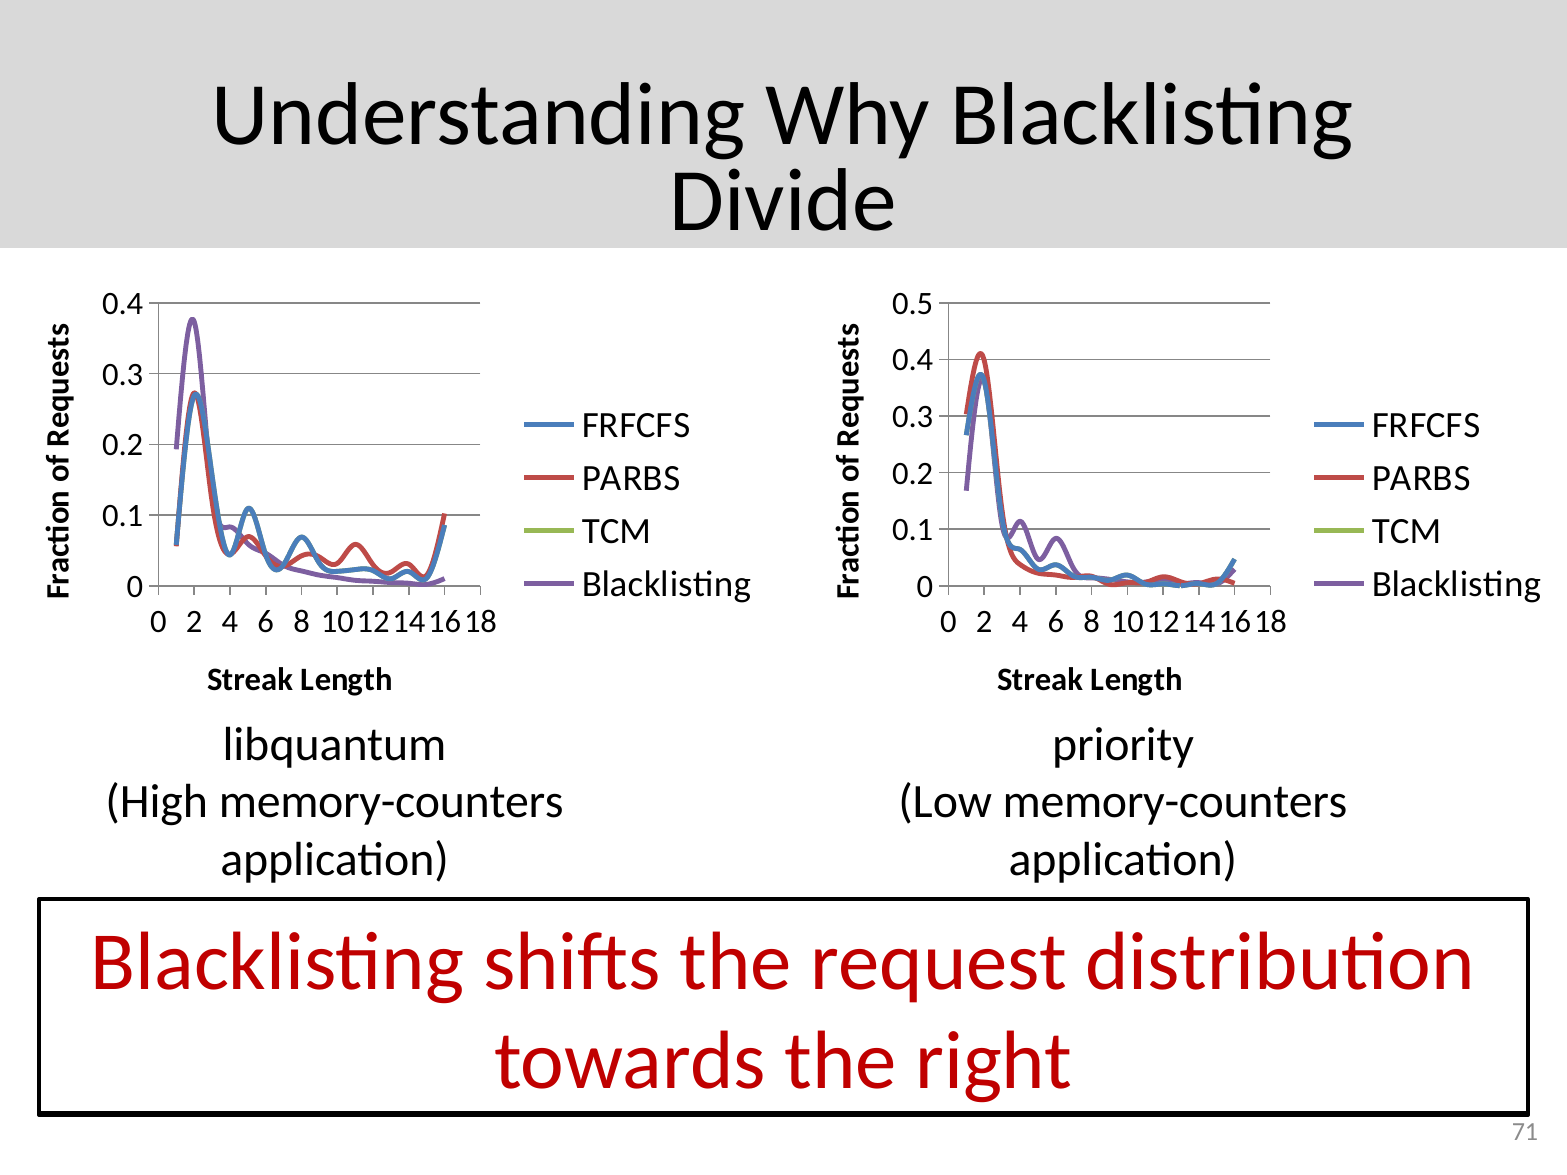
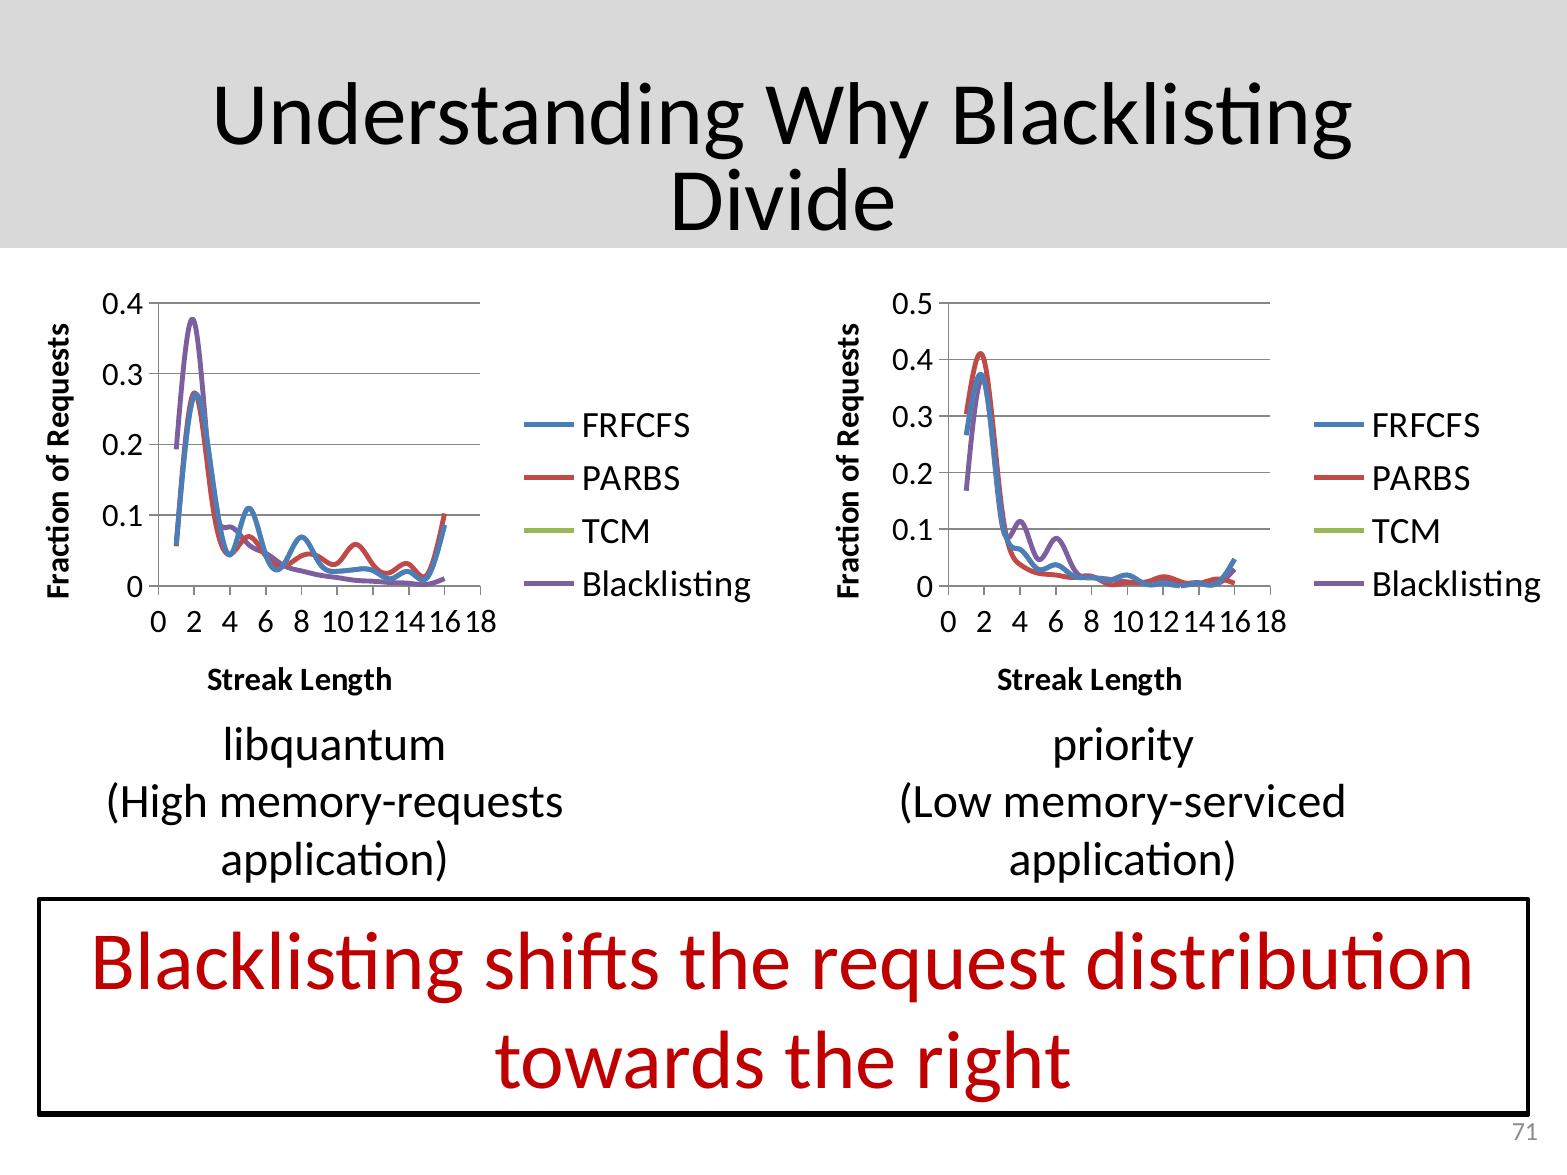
High memory-counters: memory-counters -> memory-requests
Low memory-counters: memory-counters -> memory-serviced
